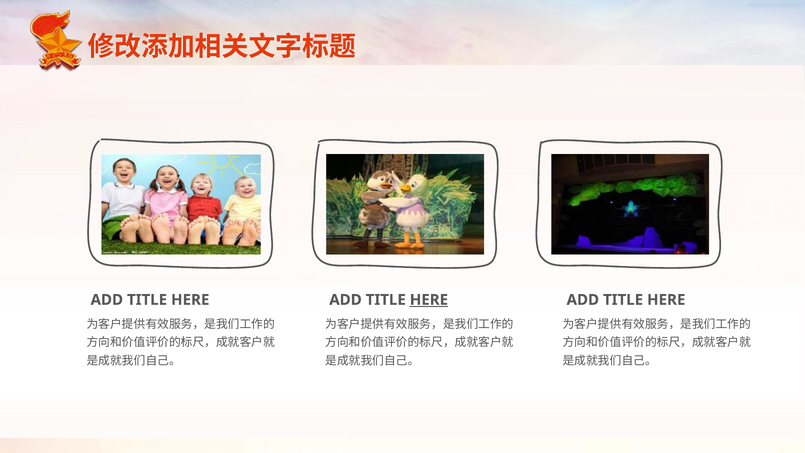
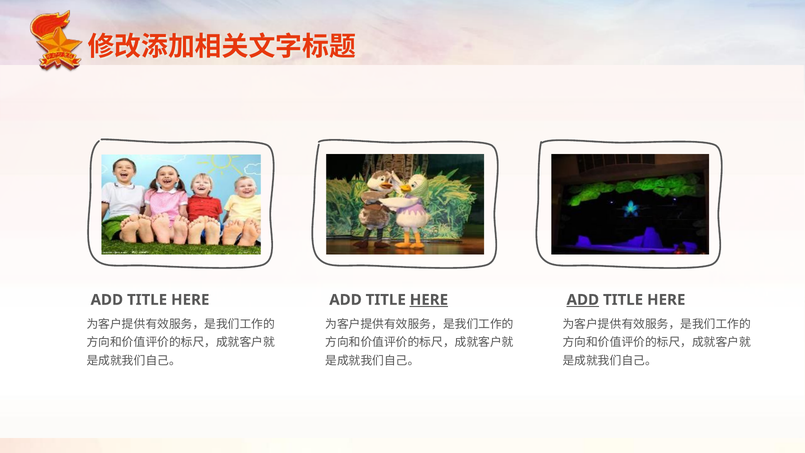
ADD at (583, 300) underline: none -> present
